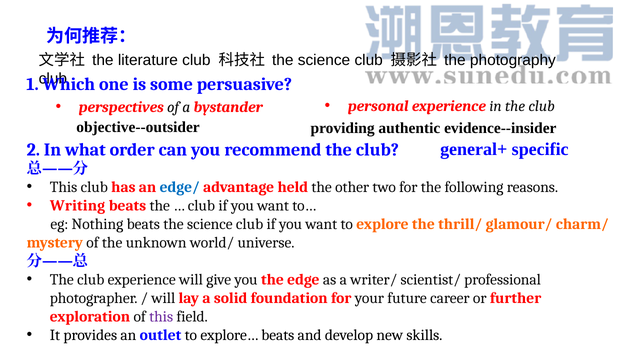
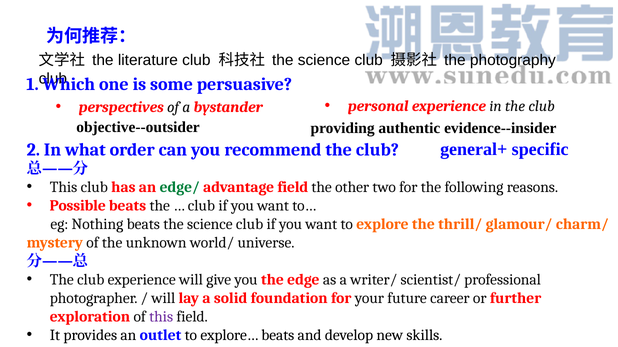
edge/ colour: blue -> green
advantage held: held -> field
Writing: Writing -> Possible
